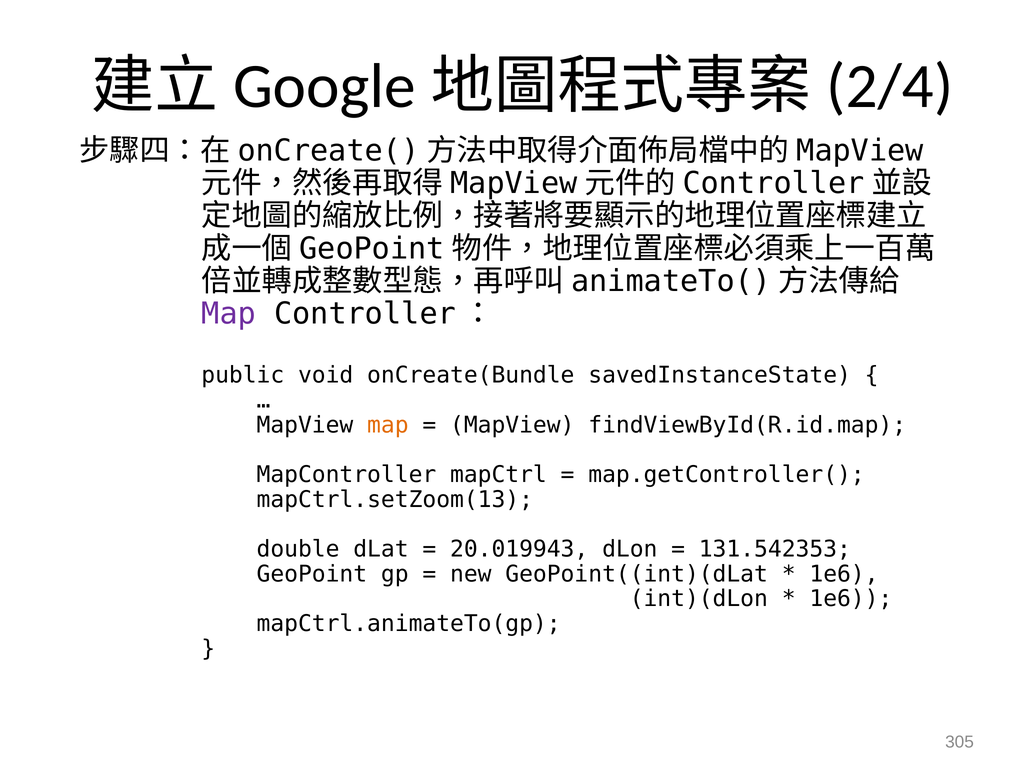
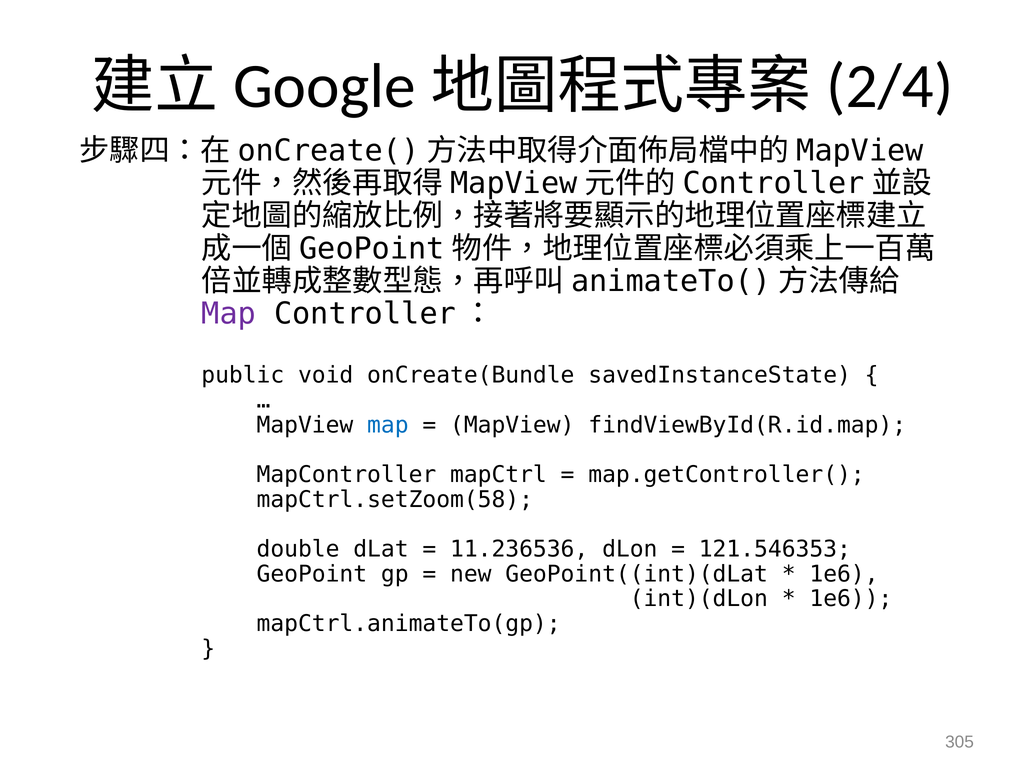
map at (388, 425) colour: orange -> blue
mapCtrl.setZoom(13: mapCtrl.setZoom(13 -> mapCtrl.setZoom(58
20.019943: 20.019943 -> 11.236536
131.542353: 131.542353 -> 121.546353
